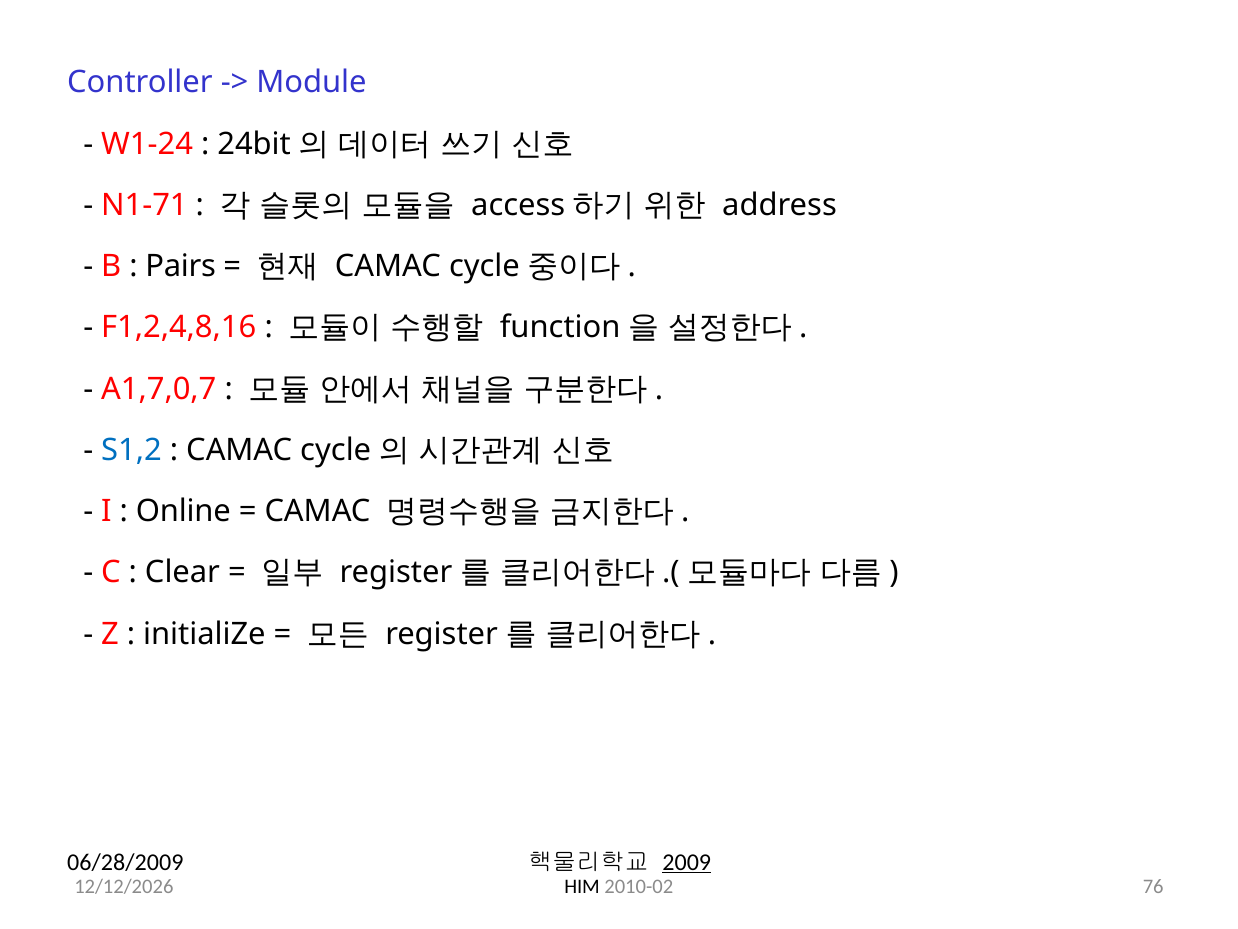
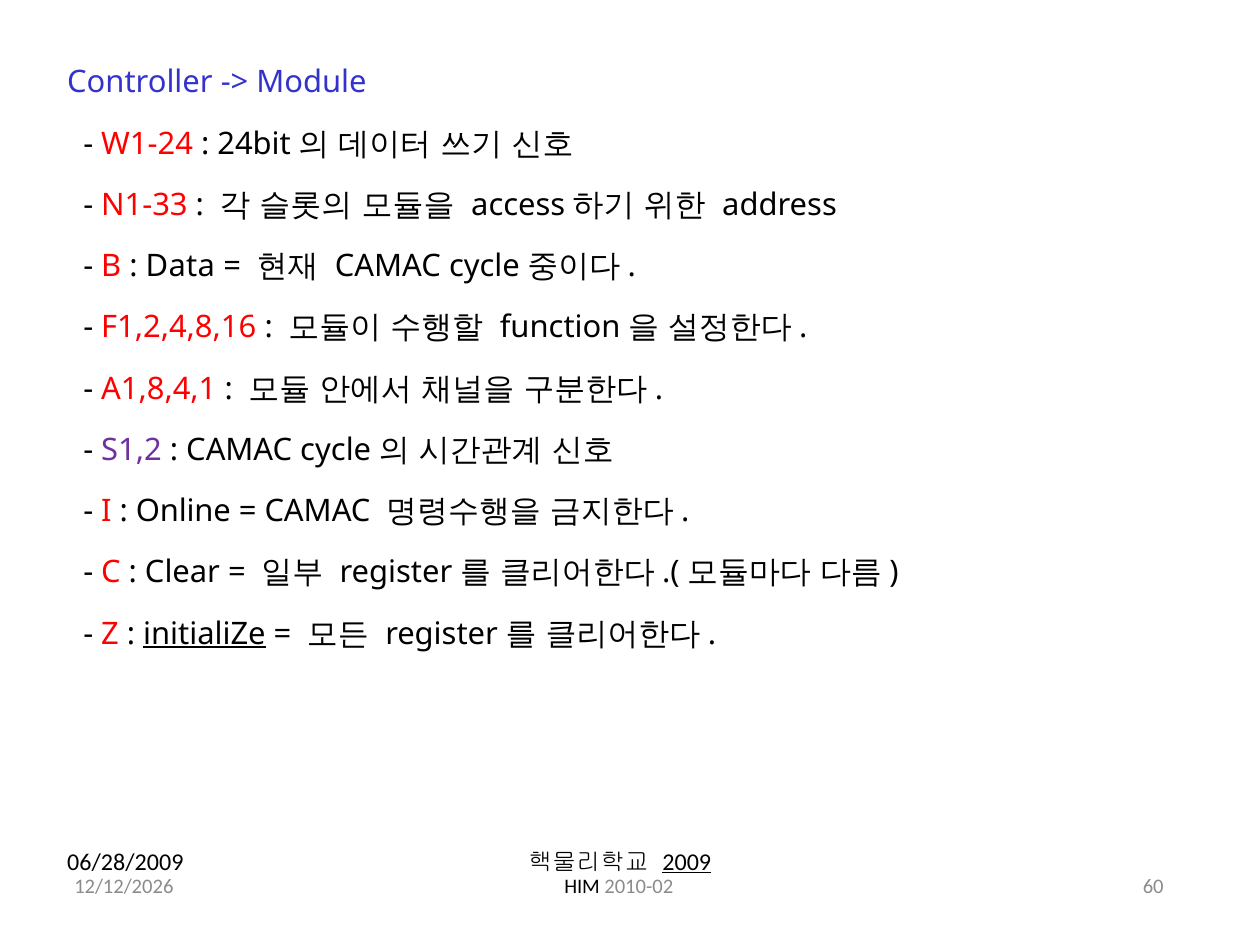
N1-71: N1-71 -> N1-33
Pairs: Pairs -> Data
A1,7,0,7: A1,7,0,7 -> A1,8,4,1
S1,2 colour: blue -> purple
initialiZe underline: none -> present
76: 76 -> 60
